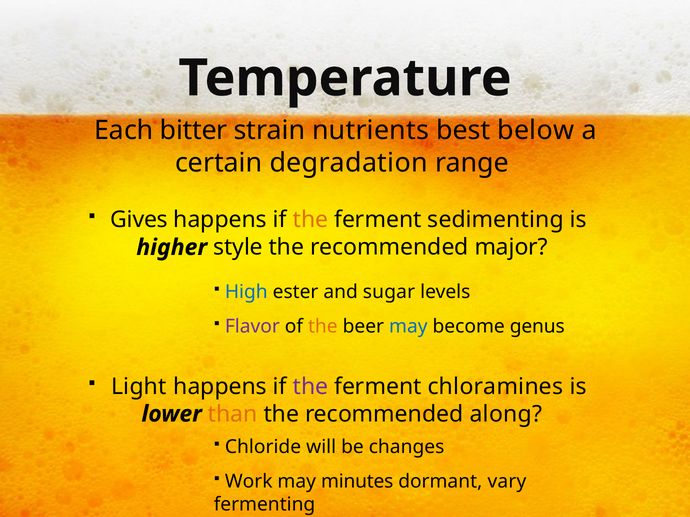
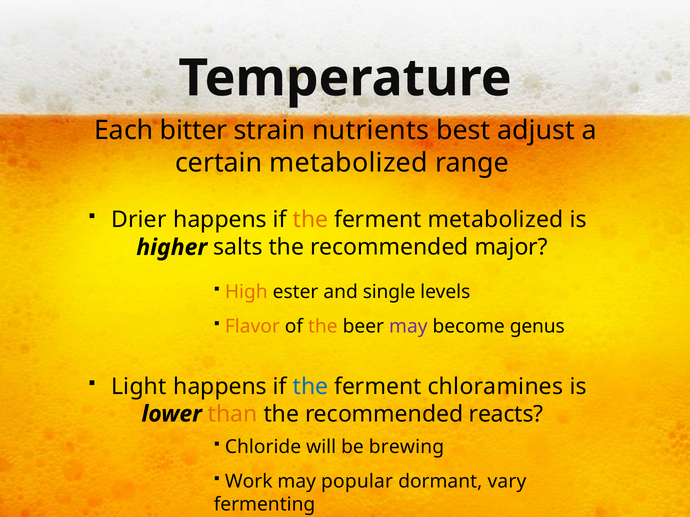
below: below -> adjust
certain degradation: degradation -> metabolized
Gives: Gives -> Drier
ferment sedimenting: sedimenting -> metabolized
style: style -> salts
High colour: blue -> orange
sugar: sugar -> single
Flavor colour: purple -> orange
may at (408, 327) colour: blue -> purple
the at (310, 387) colour: purple -> blue
along: along -> reacts
changes: changes -> brewing
minutes: minutes -> popular
